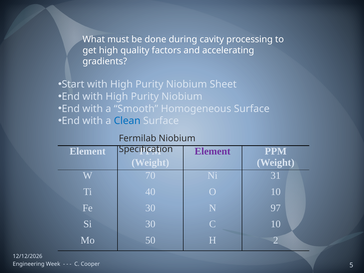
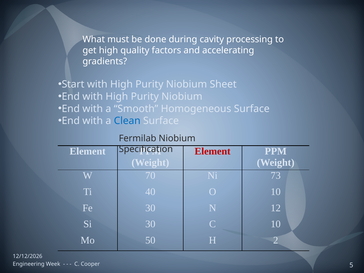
Element at (213, 151) colour: purple -> red
31: 31 -> 73
97: 97 -> 12
